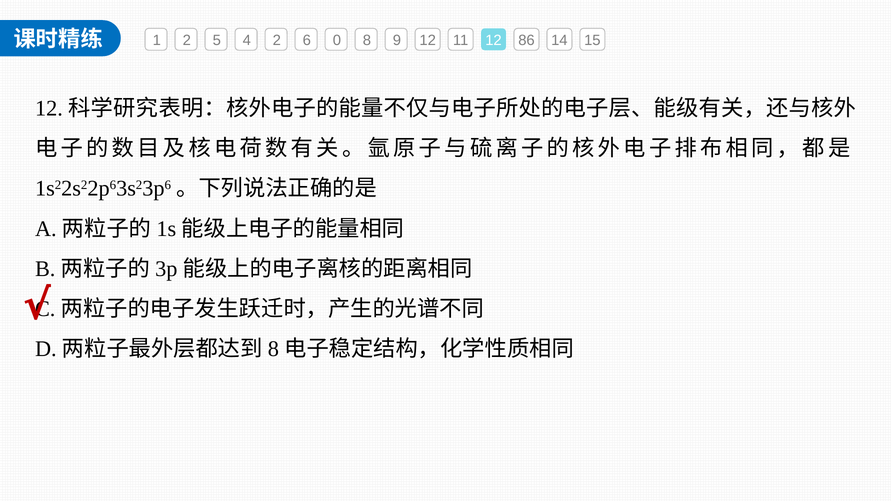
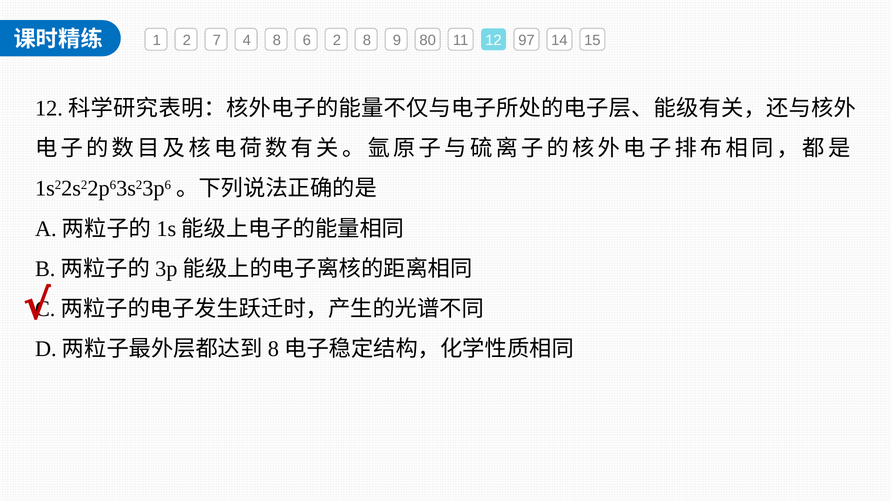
5: 5 -> 7
4 2: 2 -> 8
6 0: 0 -> 2
9 12: 12 -> 80
86: 86 -> 97
